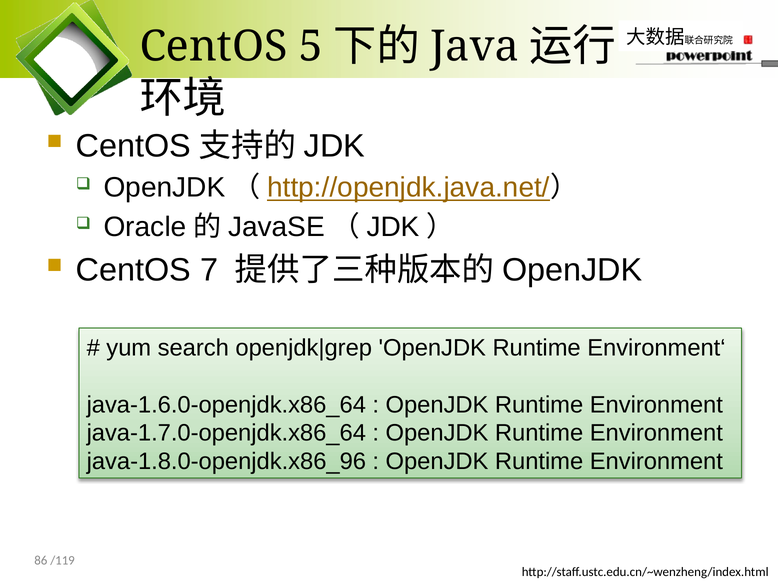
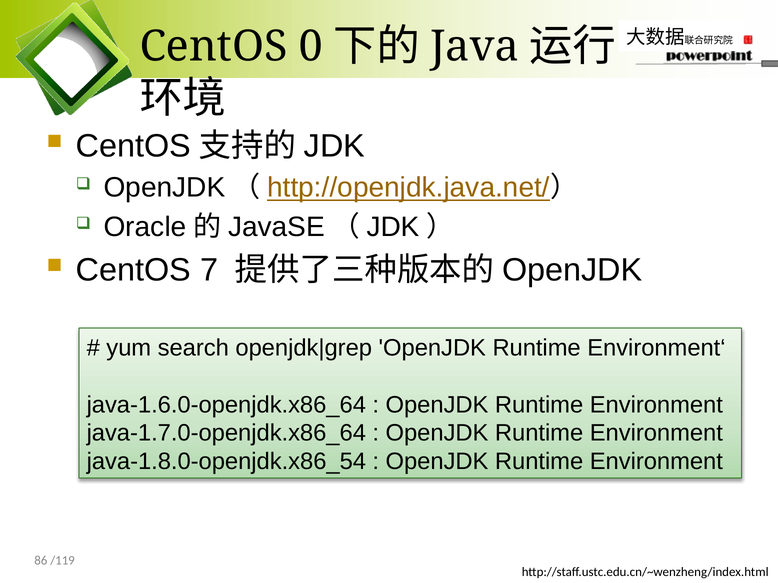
5: 5 -> 0
java-1.8.0-openjdk.x86_96: java-1.8.0-openjdk.x86_96 -> java-1.8.0-openjdk.x86_54
